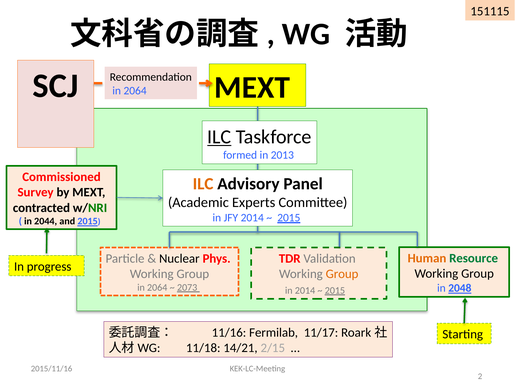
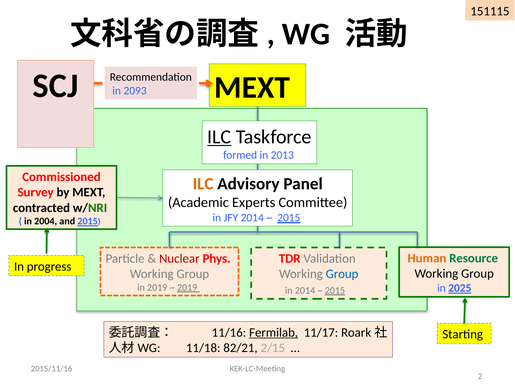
2064 at (135, 91): 2064 -> 2093
2044: 2044 -> 2004
Nuclear colour: black -> red
Group at (342, 274) colour: orange -> blue
2064 at (157, 288): 2064 -> 2019
2073 at (187, 288): 2073 -> 2019
2048: 2048 -> 2025
Fermilab underline: none -> present
14/21: 14/21 -> 82/21
